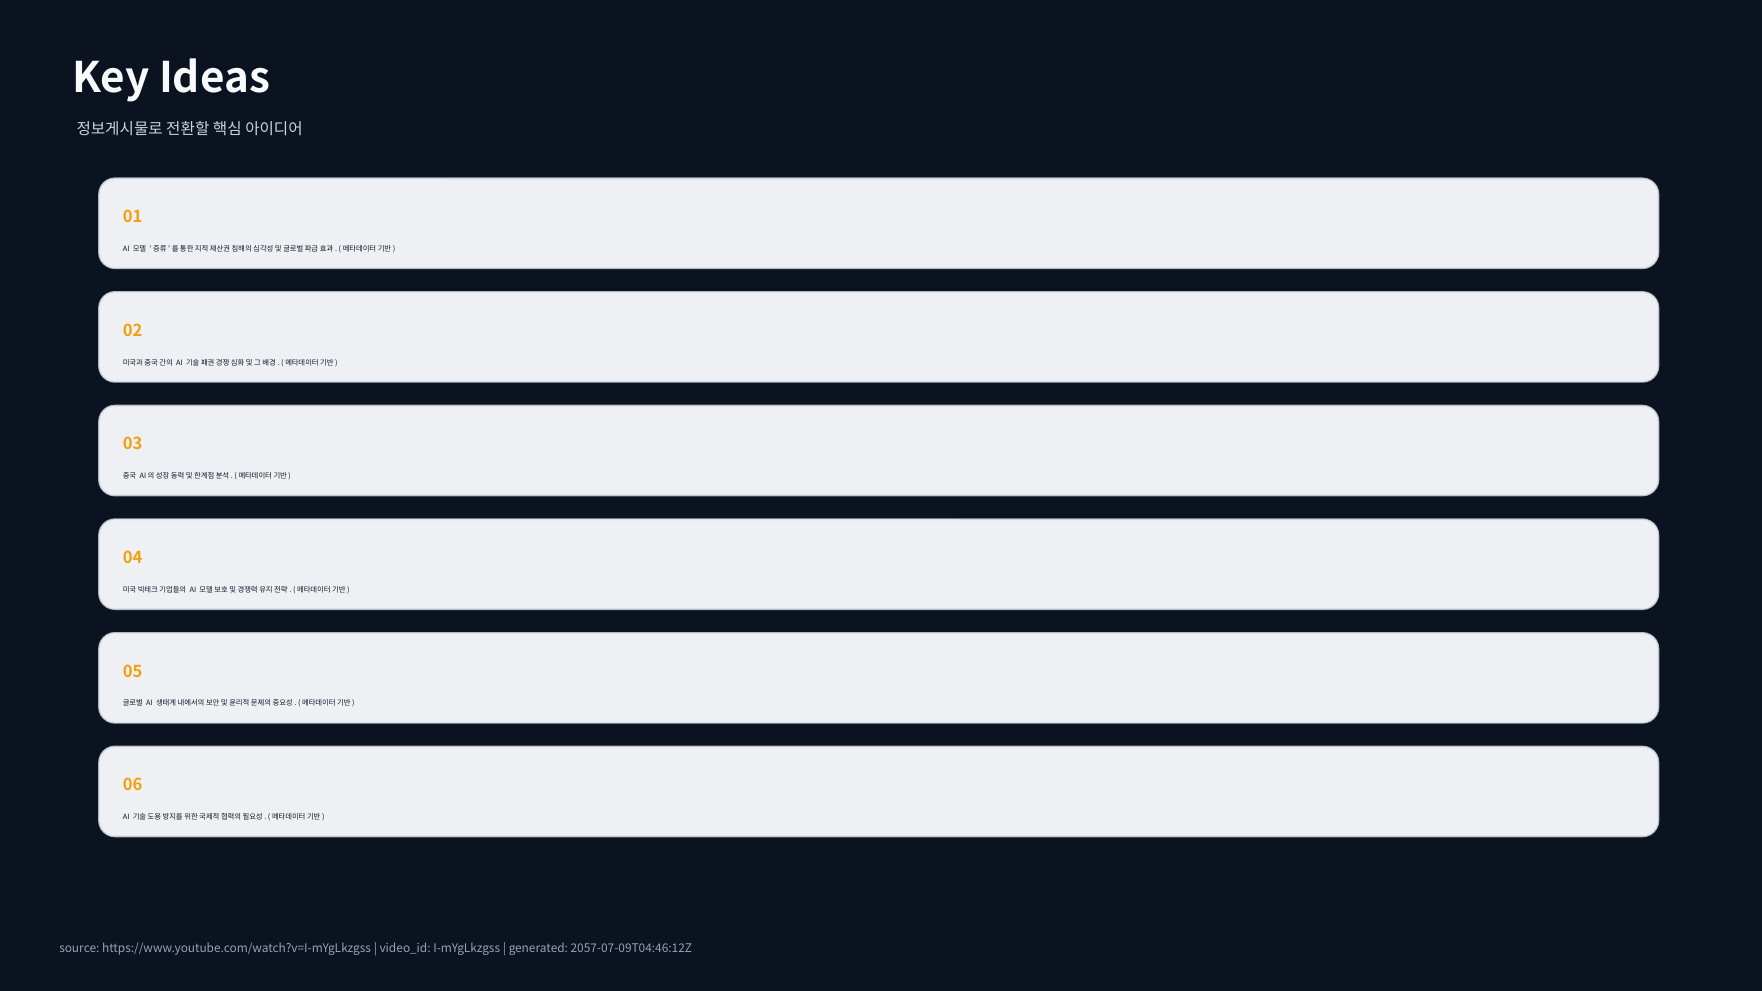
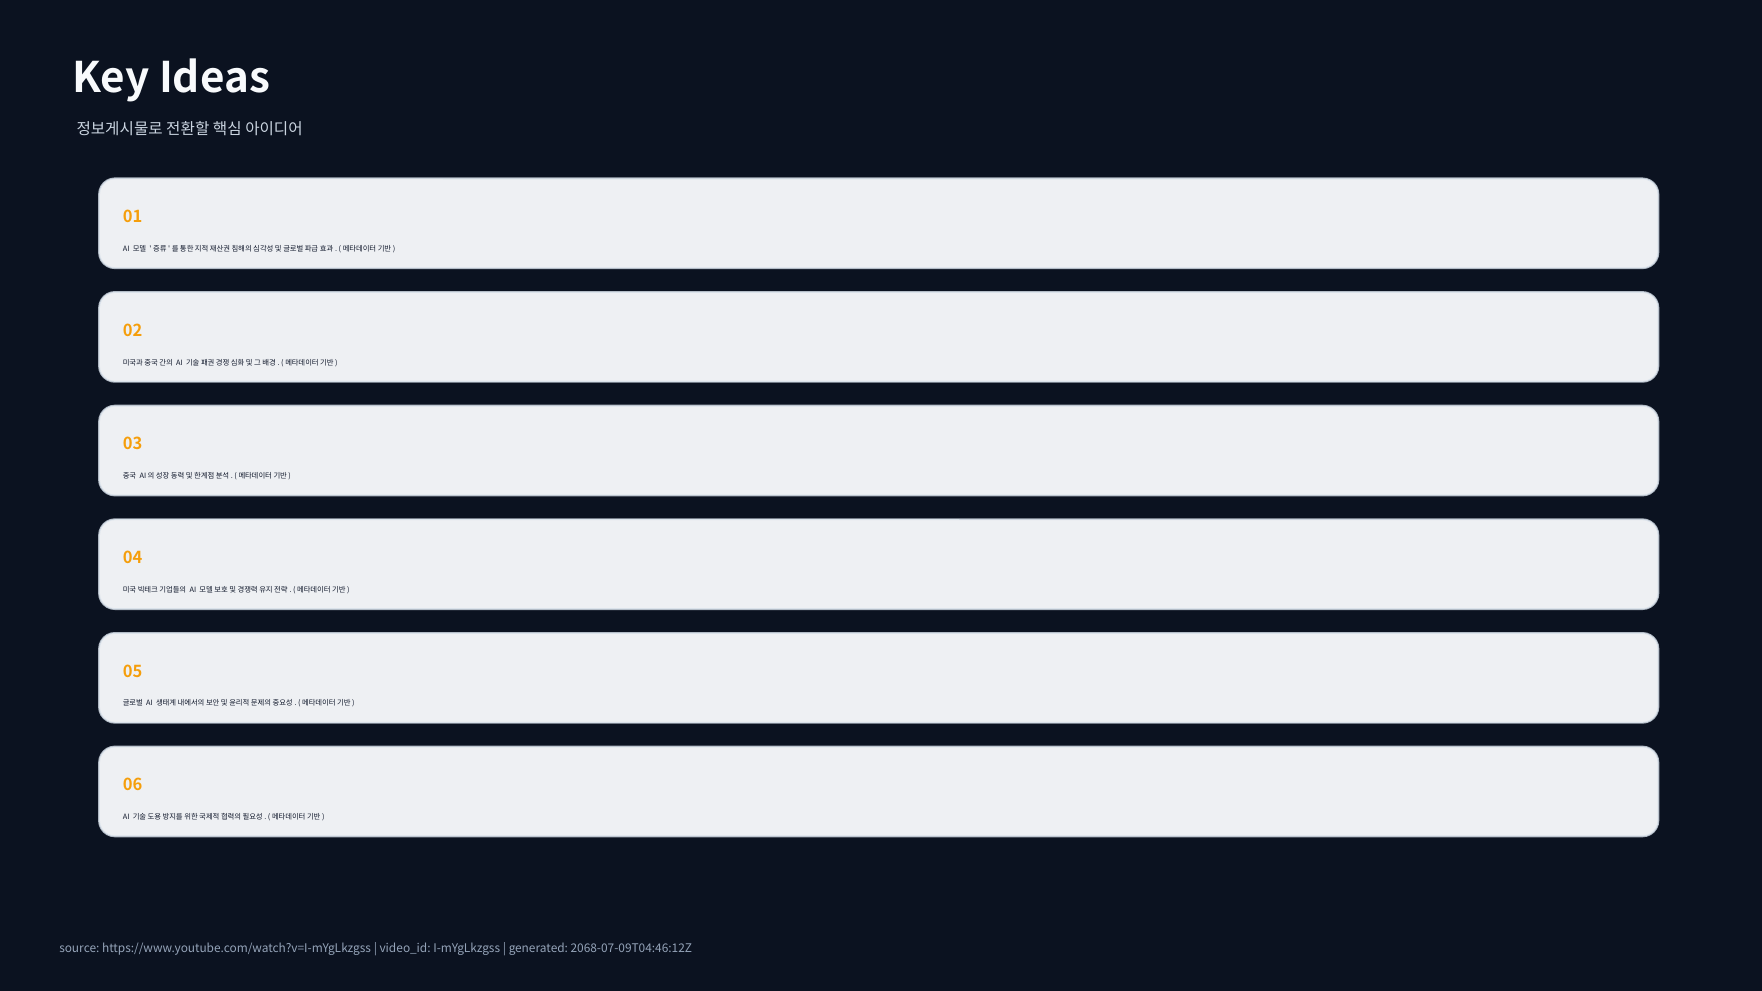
2057-07-09T04:46:12Z: 2057-07-09T04:46:12Z -> 2068-07-09T04:46:12Z
